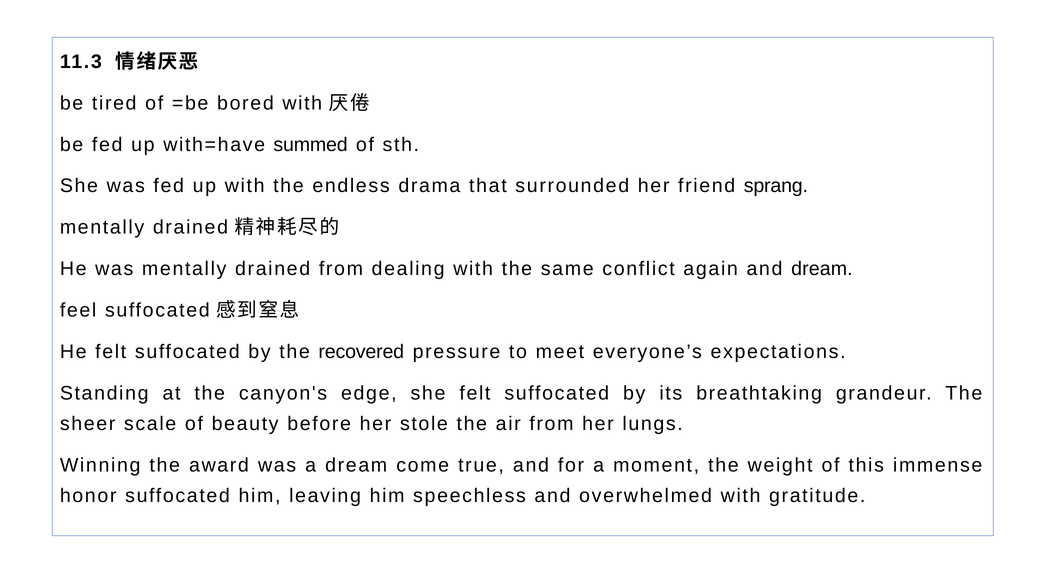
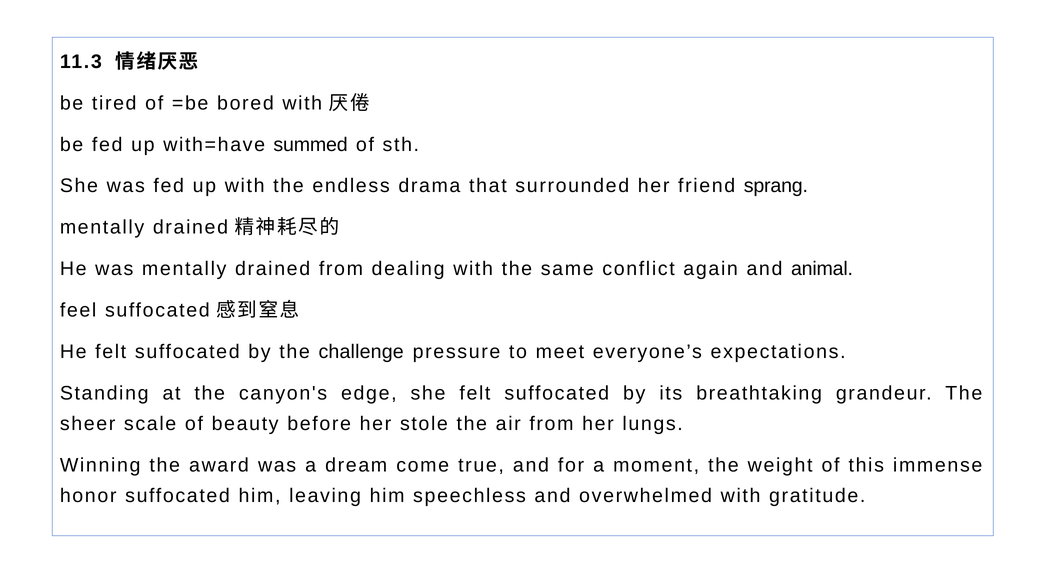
and dream: dream -> animal
recovered: recovered -> challenge
